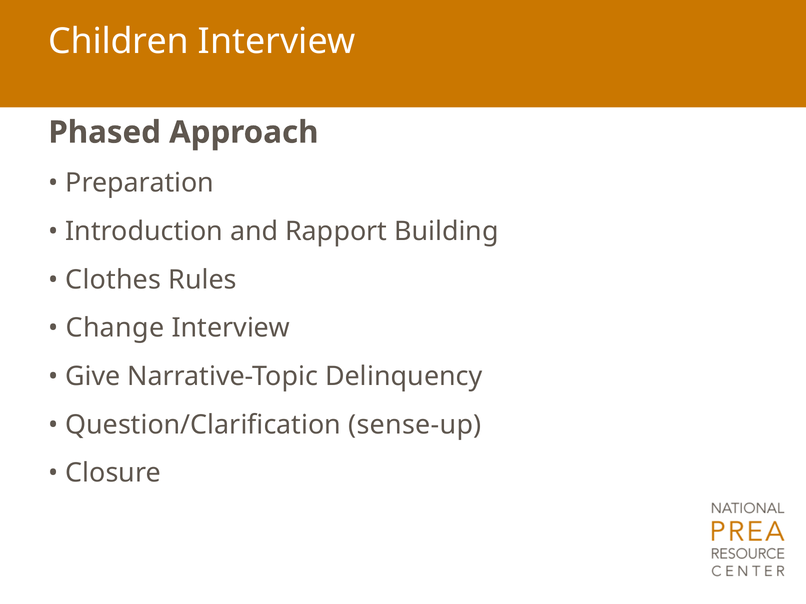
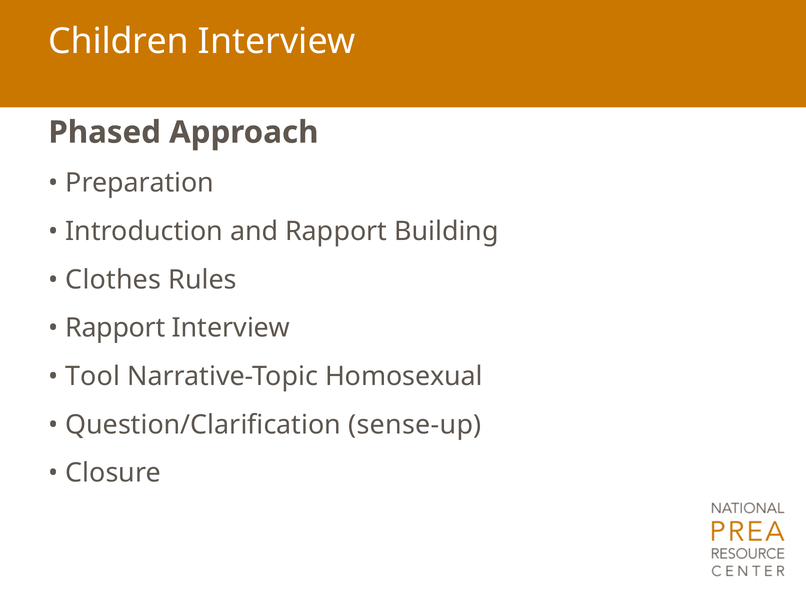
Change at (115, 328): Change -> Rapport
Give: Give -> Tool
Delinquency: Delinquency -> Homosexual
